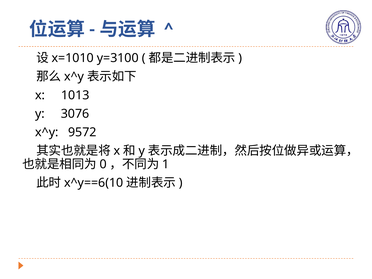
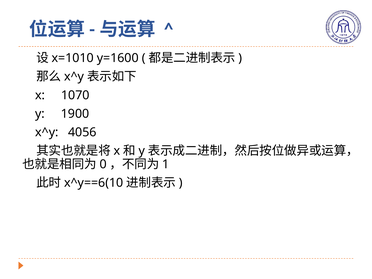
y=3100: y=3100 -> y=1600
1013: 1013 -> 1070
3076: 3076 -> 1900
9572: 9572 -> 4056
